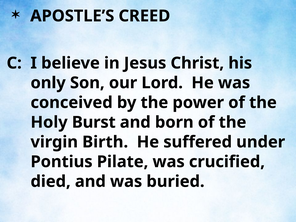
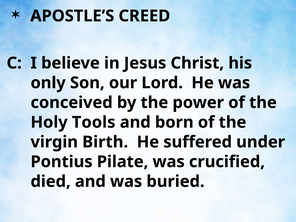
Burst: Burst -> Tools
